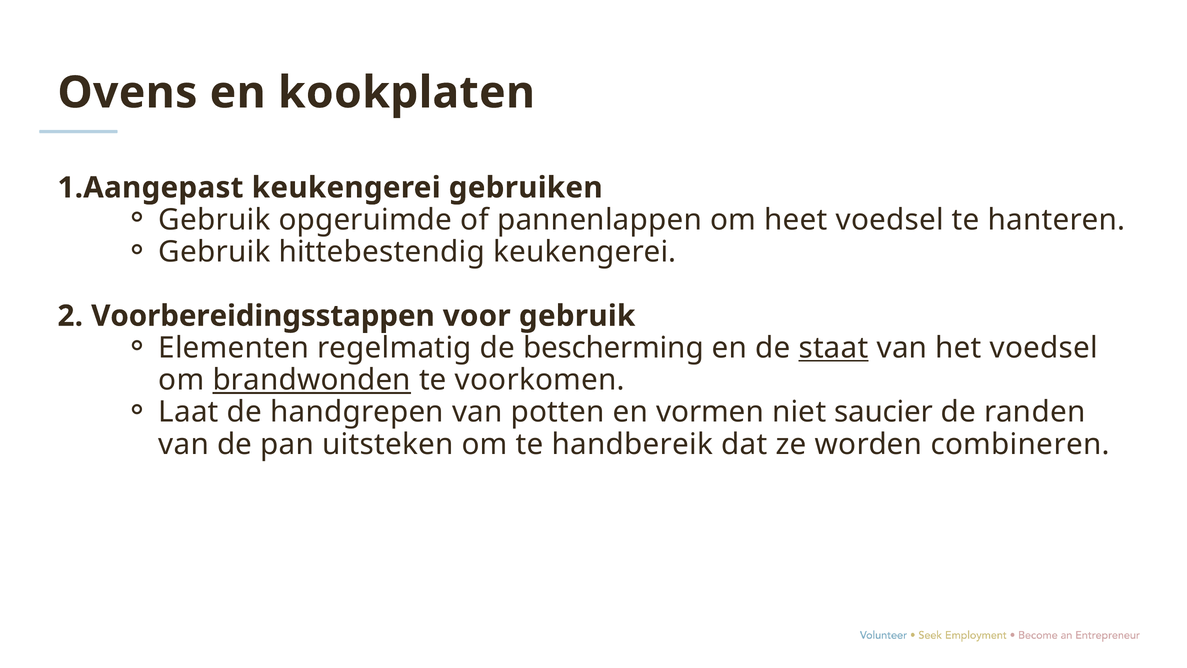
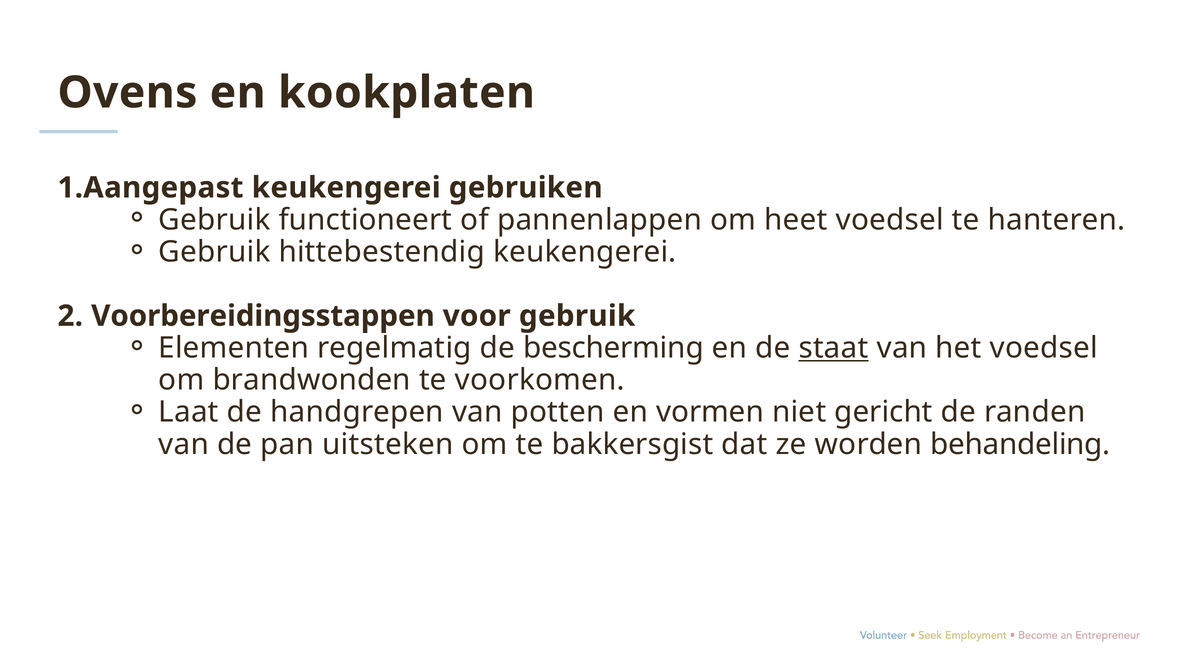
opgeruimde: opgeruimde -> functioneert
brandwonden underline: present -> none
saucier: saucier -> gericht
handbereik: handbereik -> bakkersgist
combineren: combineren -> behandeling
